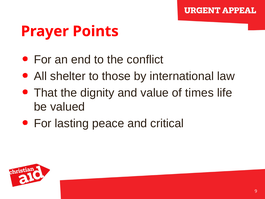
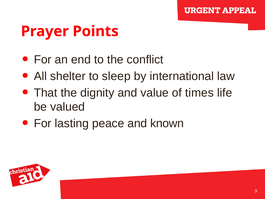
those: those -> sleep
critical: critical -> known
